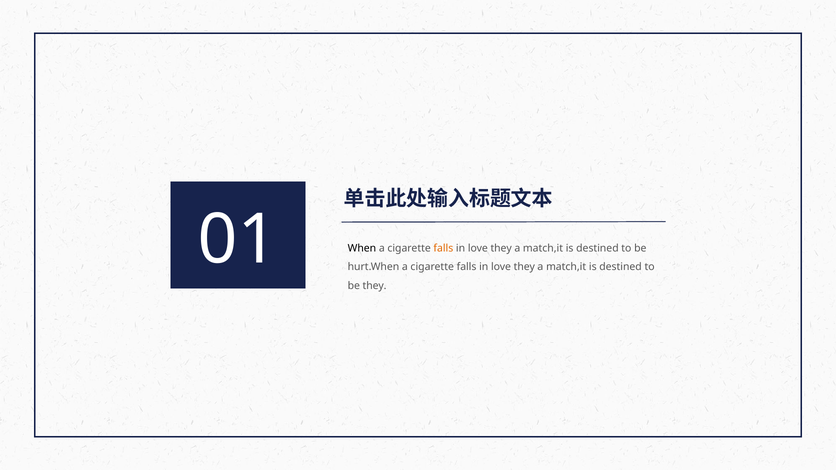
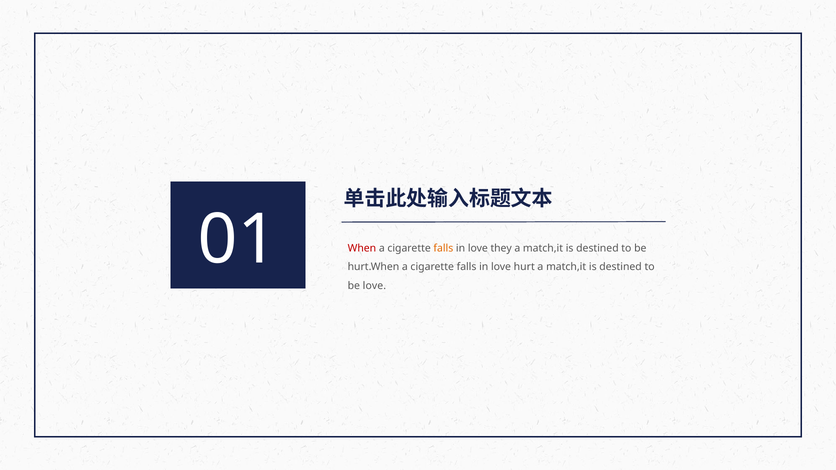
When colour: black -> red
they at (524, 267): they -> hurt
be they: they -> love
